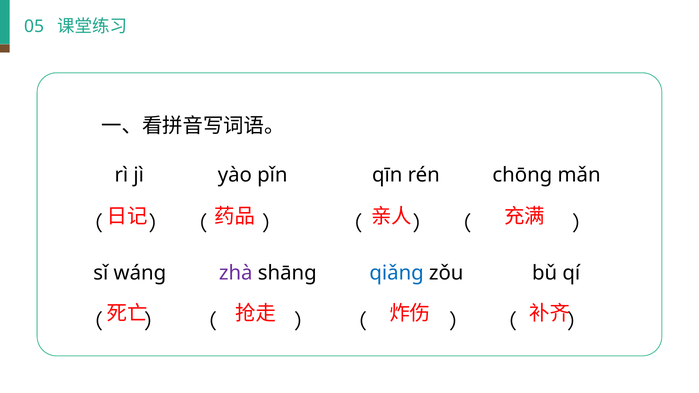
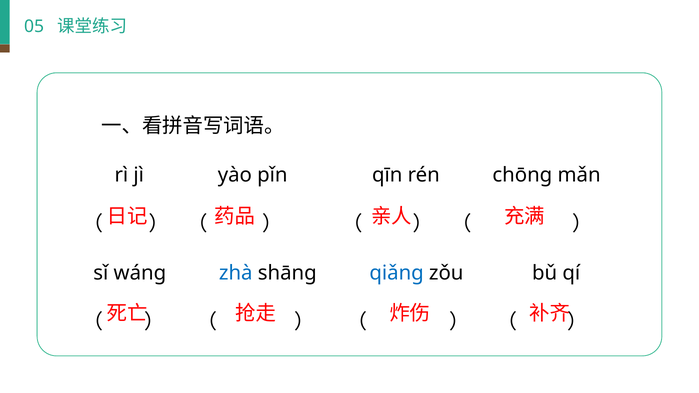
zhà colour: purple -> blue
